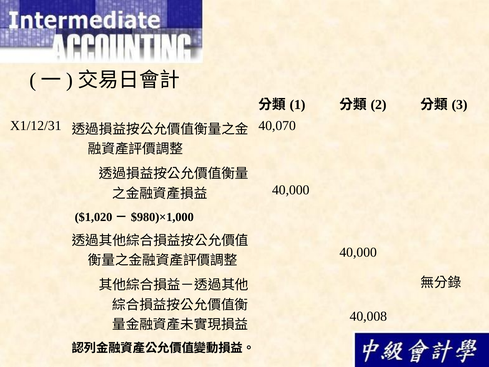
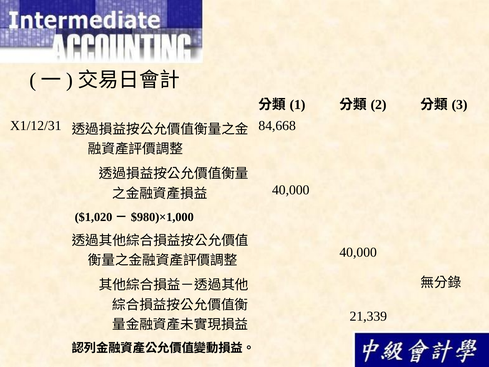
40,070: 40,070 -> 84,668
40,008: 40,008 -> 21,339
